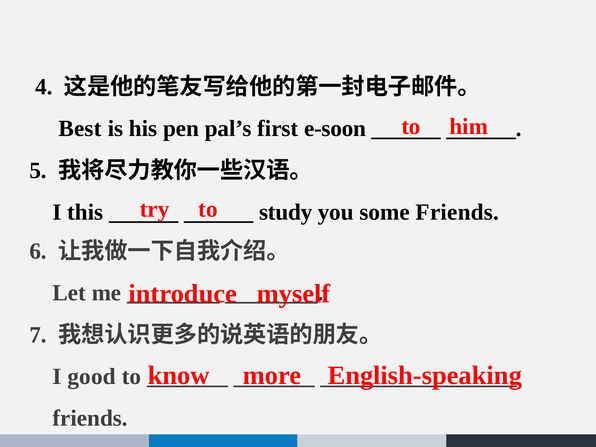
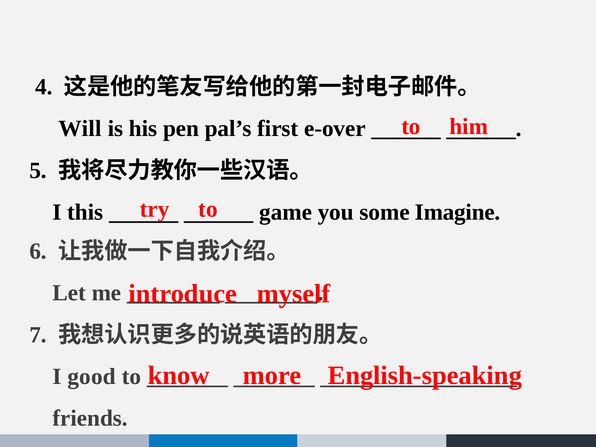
Best: Best -> Will
e-soon: e-soon -> e-over
study: study -> game
some Friends: Friends -> Imagine
